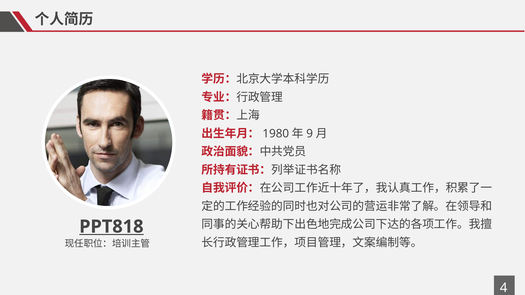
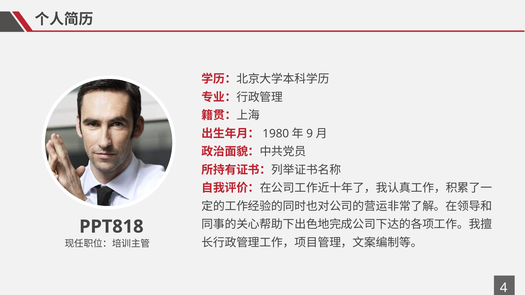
PPT818 underline: present -> none
